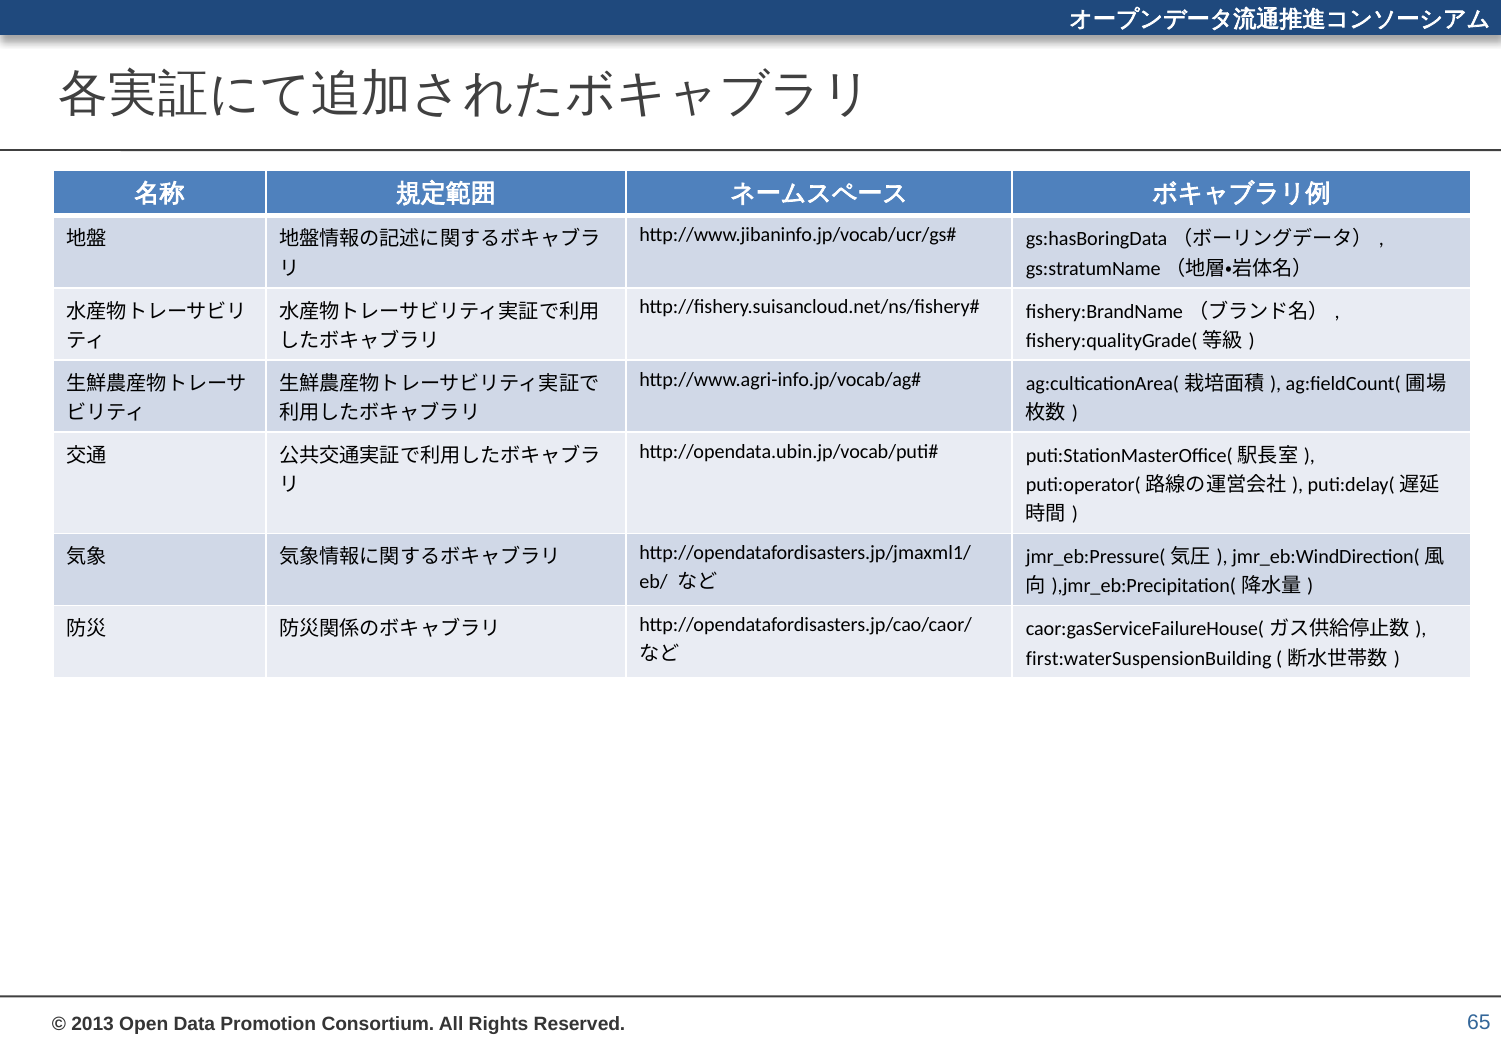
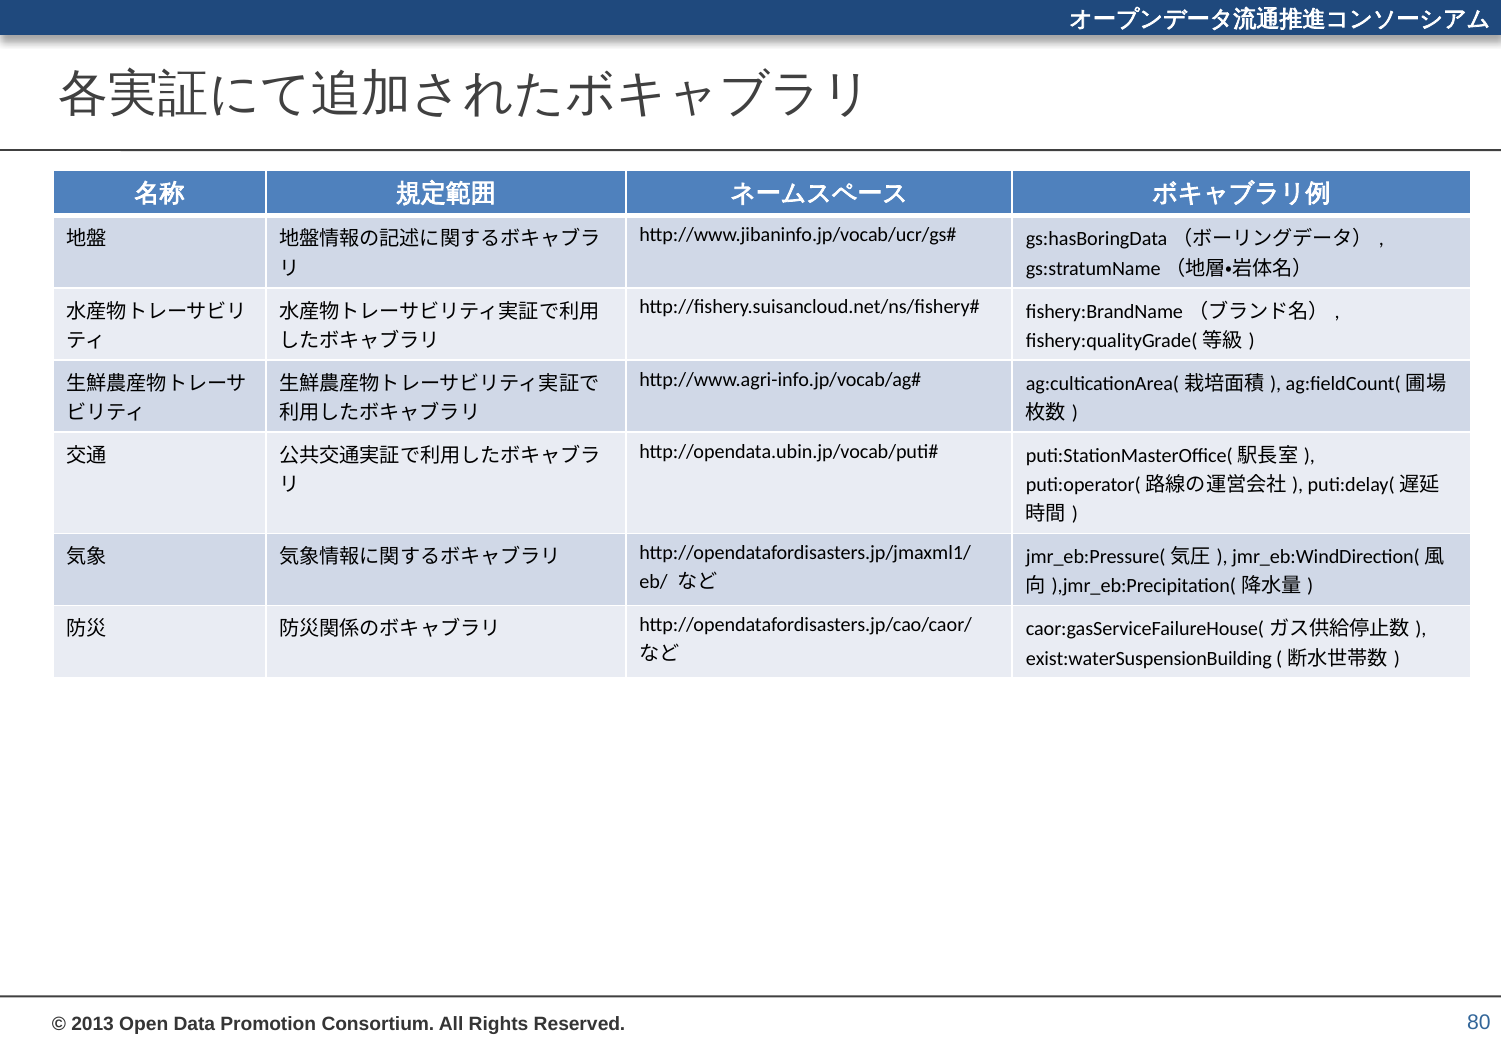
first:waterSuspensionBuilding: first:waterSuspensionBuilding -> exist:waterSuspensionBuilding
65: 65 -> 80
